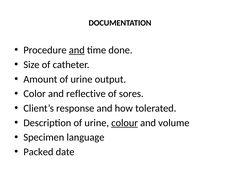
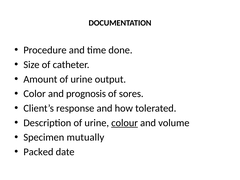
and at (77, 50) underline: present -> none
reflective: reflective -> prognosis
language: language -> mutually
